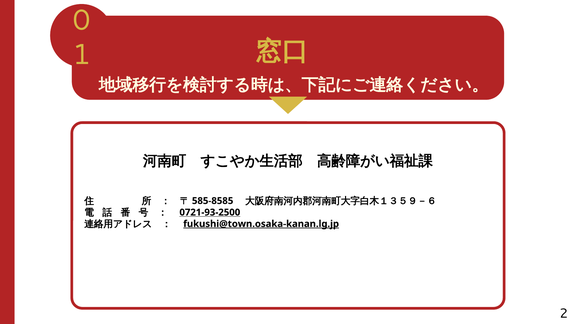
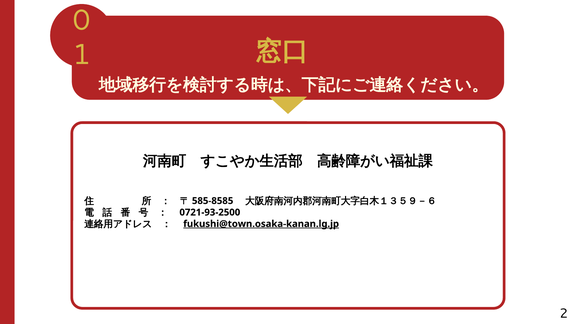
0721-93-2500 underline: present -> none
